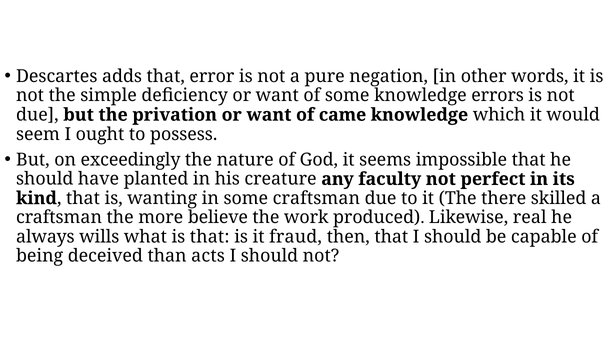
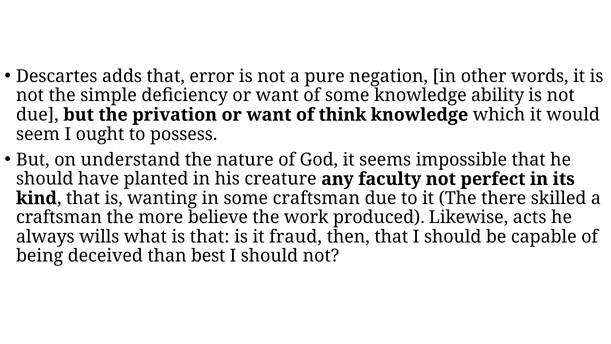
errors: errors -> ability
came: came -> think
exceedingly: exceedingly -> understand
real: real -> acts
acts: acts -> best
